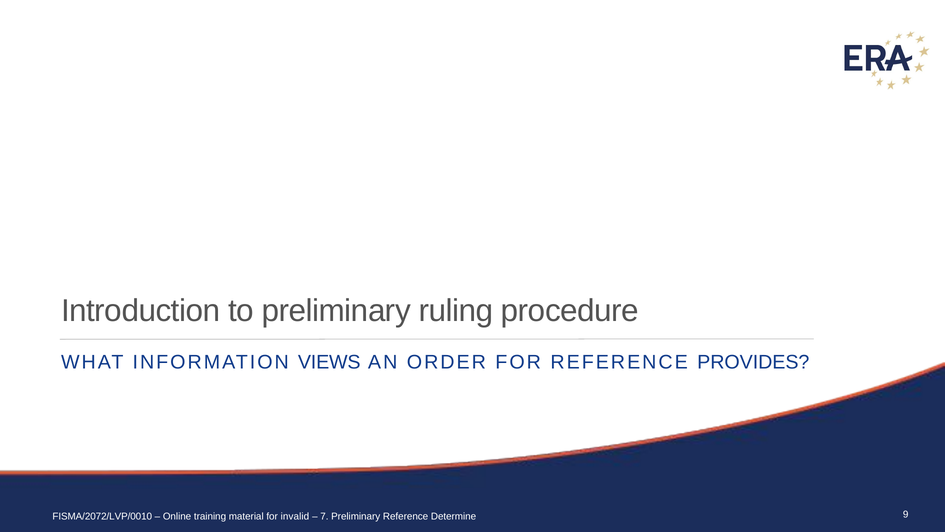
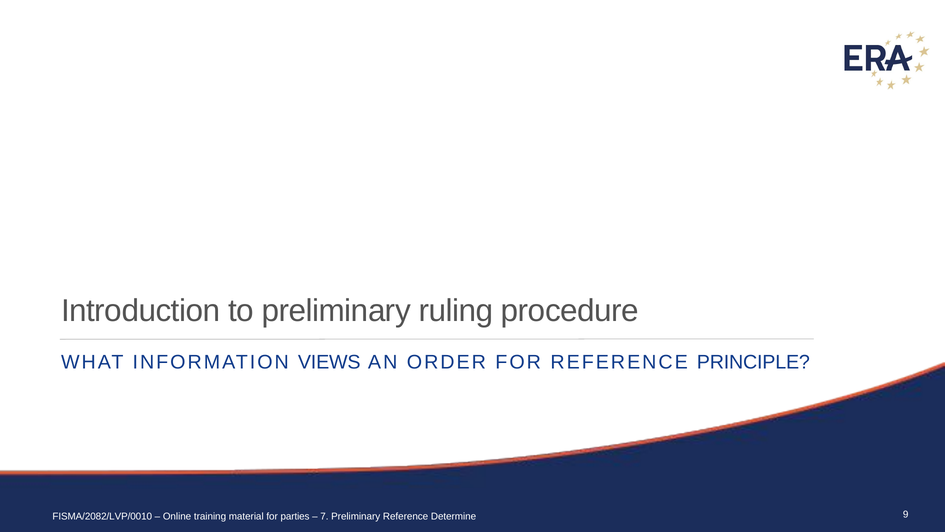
PROVIDES: PROVIDES -> PRINCIPLE
FISMA/2072/LVP/0010: FISMA/2072/LVP/0010 -> FISMA/2082/LVP/0010
invalid: invalid -> parties
